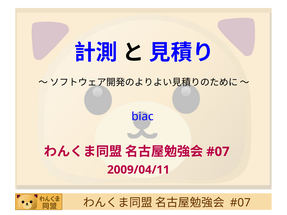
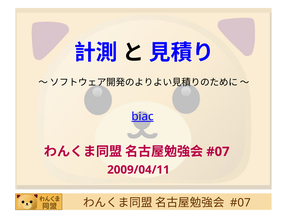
biac underline: none -> present
